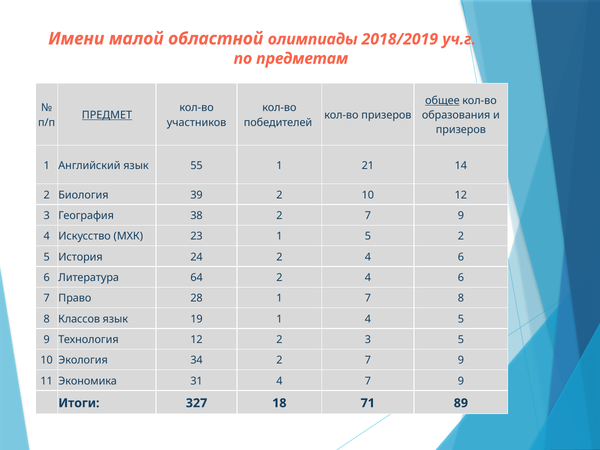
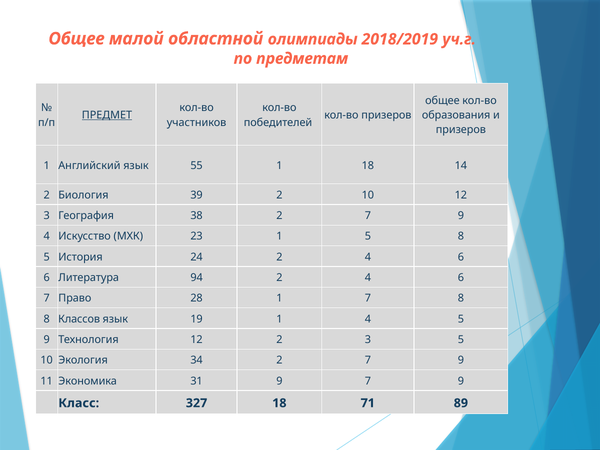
Имени at (76, 39): Имени -> Общее
общее at (442, 100) underline: present -> none
1 21: 21 -> 18
5 2: 2 -> 8
64: 64 -> 94
31 4: 4 -> 9
Итоги: Итоги -> Класс
